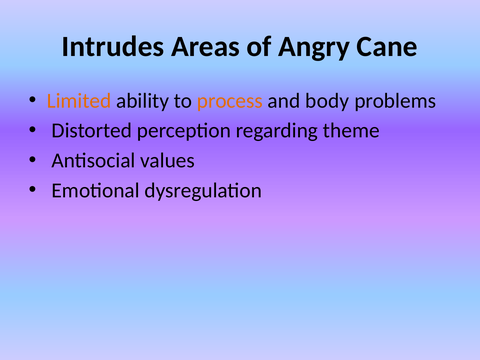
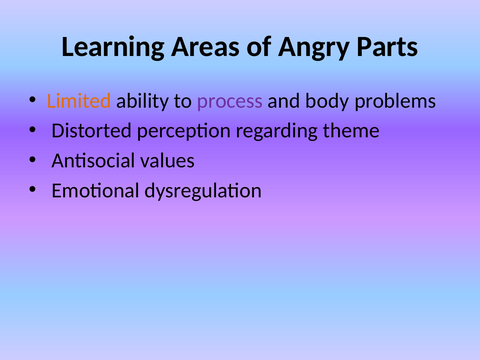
Intrudes: Intrudes -> Learning
Cane: Cane -> Parts
process colour: orange -> purple
